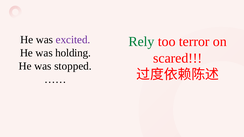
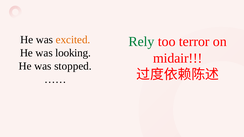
excited colour: purple -> orange
holding: holding -> looking
scared: scared -> midair
